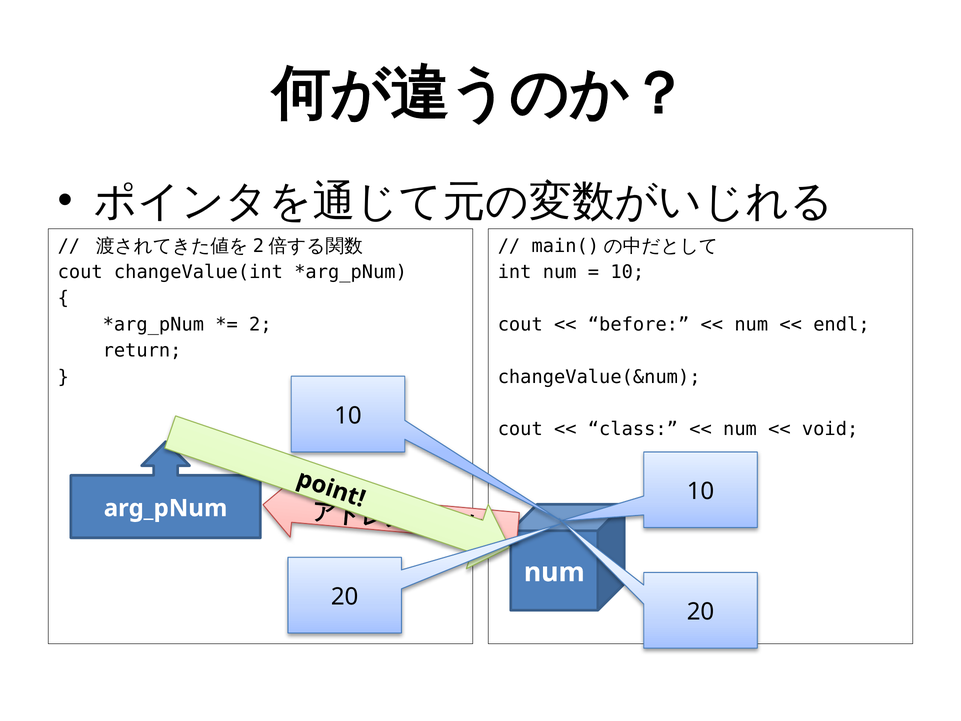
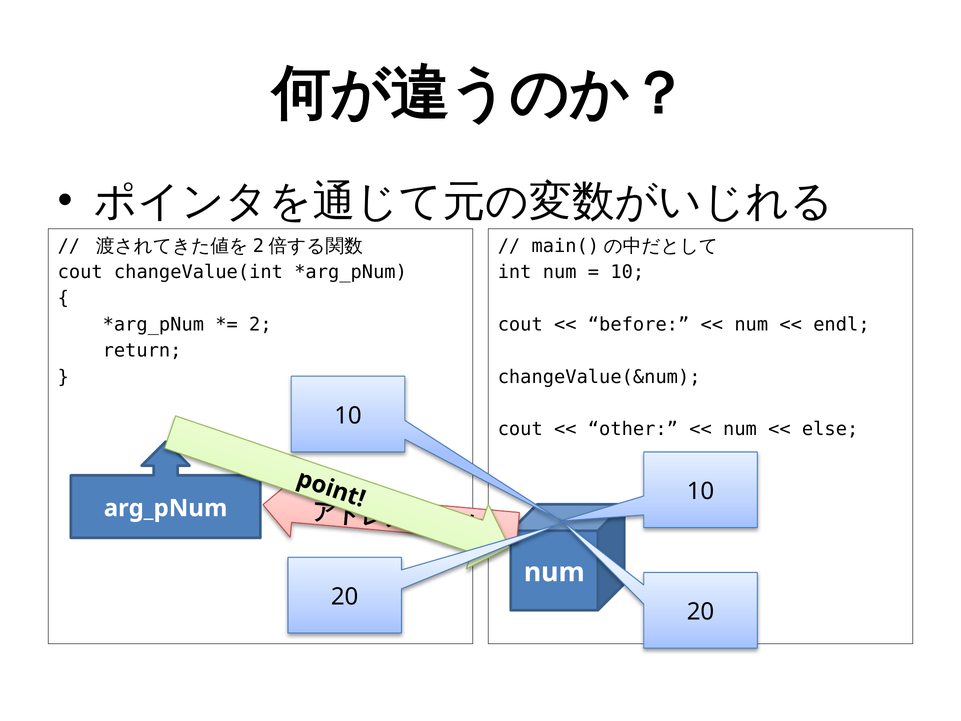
class: class -> other
void: void -> else
